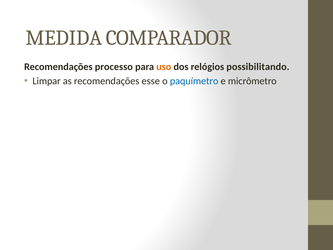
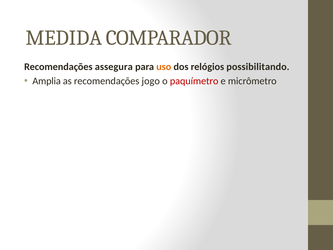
processo: processo -> assegura
Limpar: Limpar -> Amplia
esse: esse -> jogo
paquímetro colour: blue -> red
